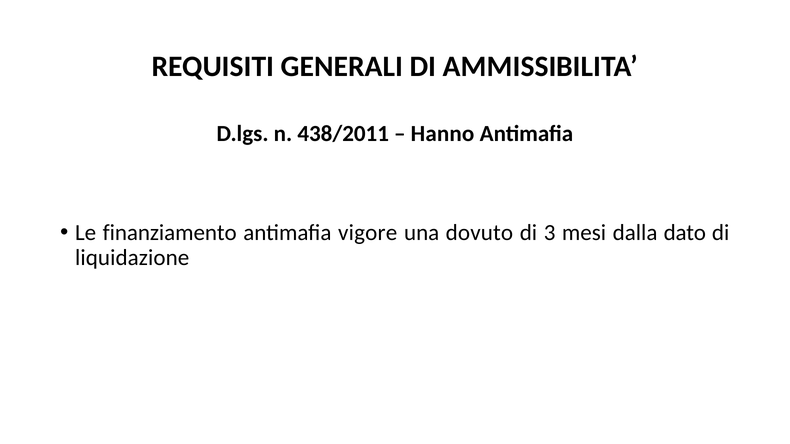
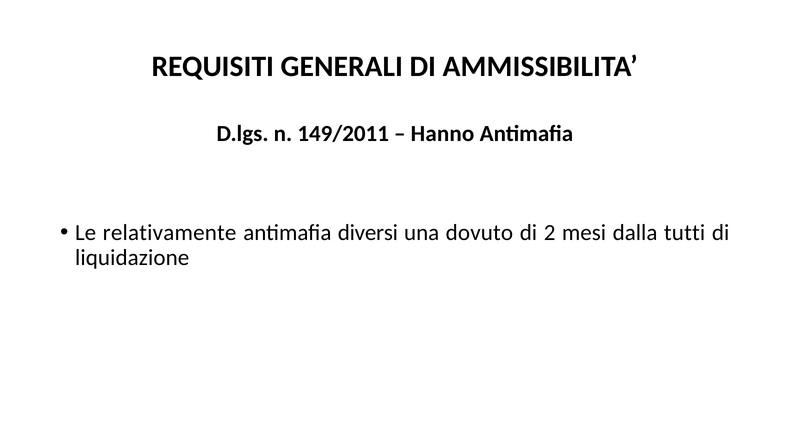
438/2011: 438/2011 -> 149/2011
finanziamento: finanziamento -> relativamente
vigore: vigore -> diversi
3: 3 -> 2
dato: dato -> tutti
